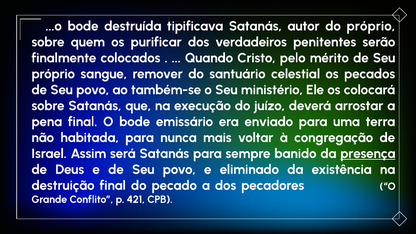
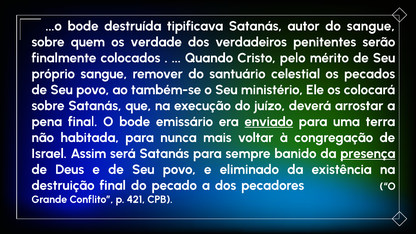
do próprio: próprio -> sangue
purificar: purificar -> verdade
enviado underline: none -> present
